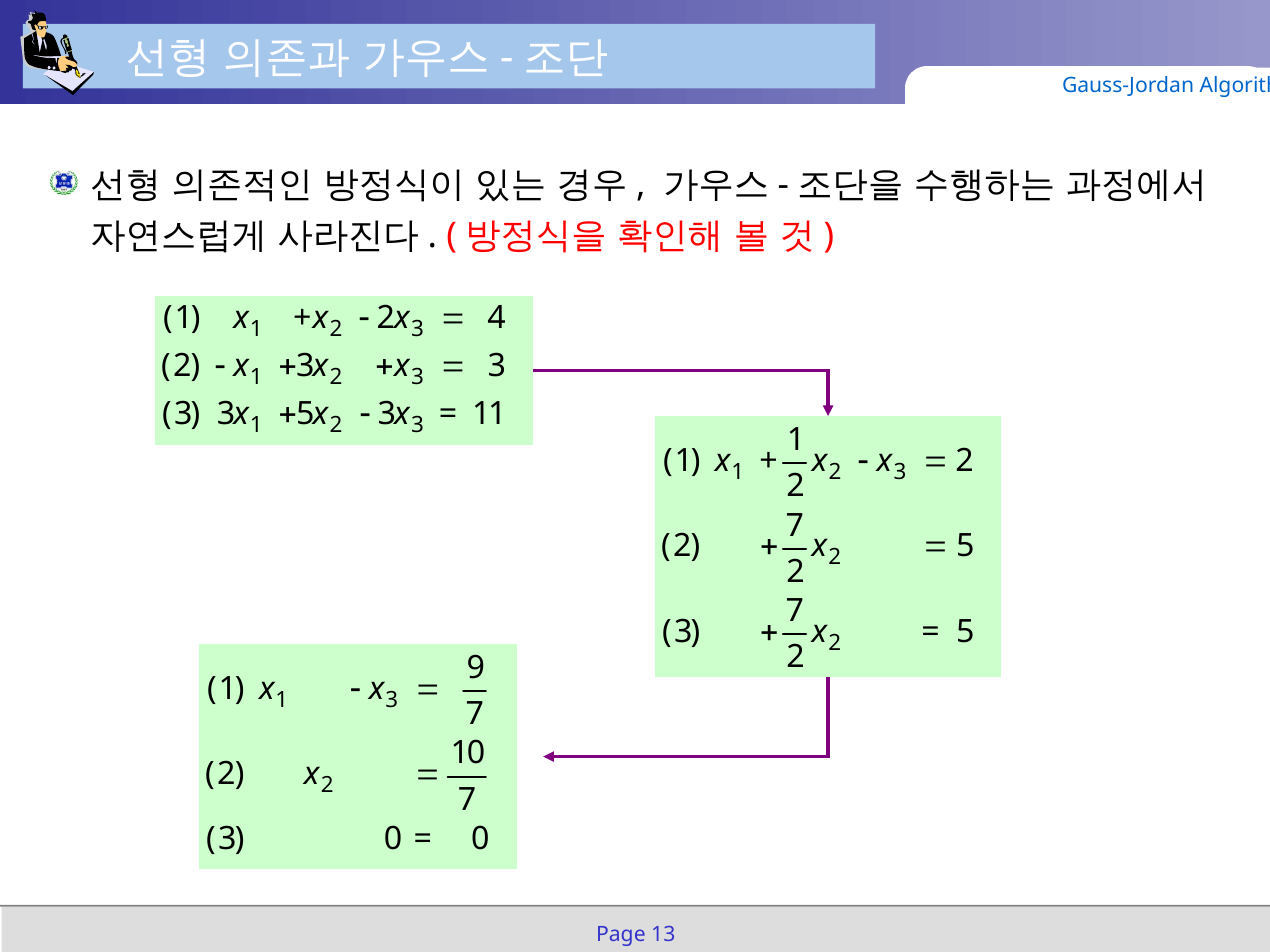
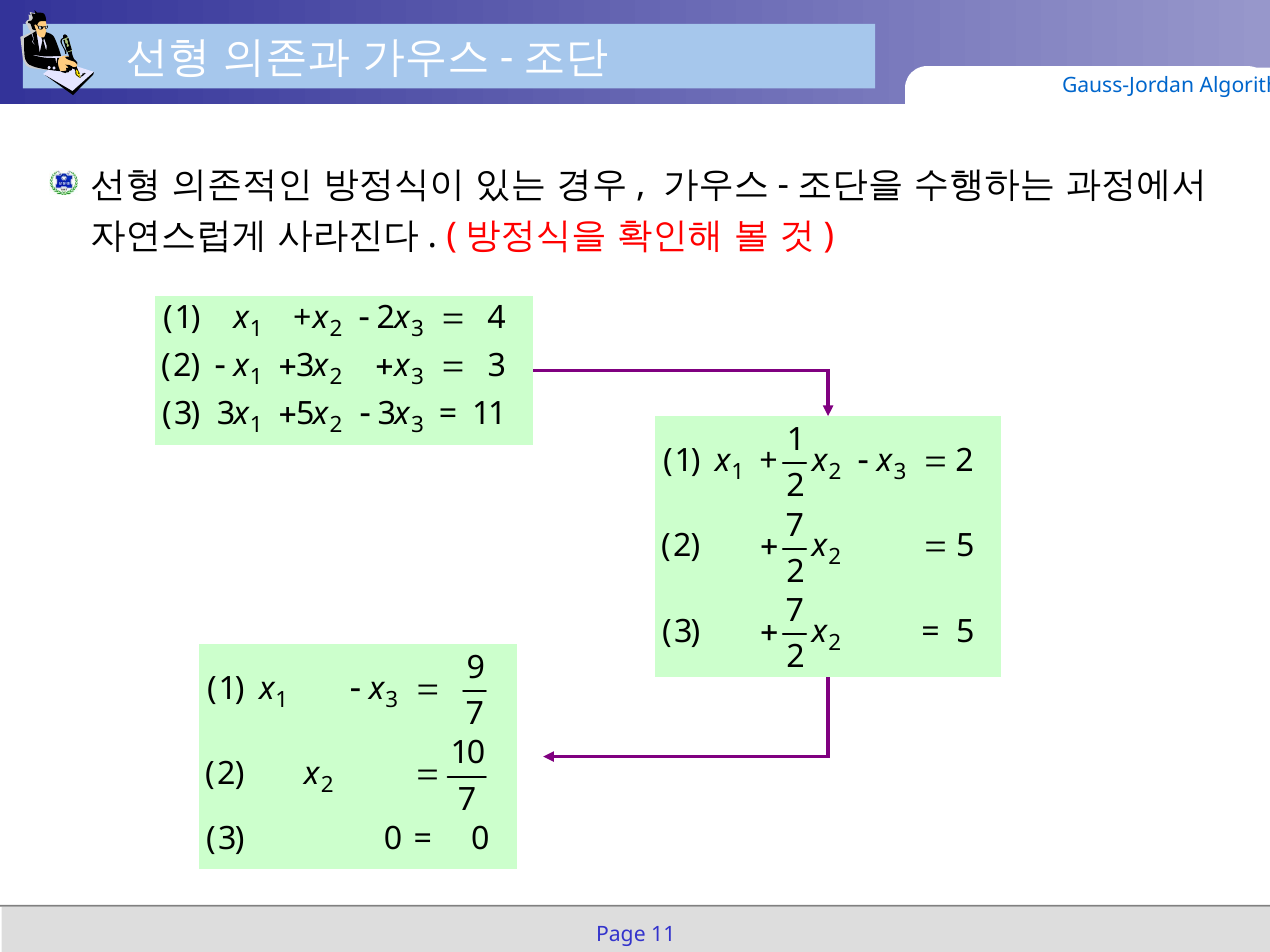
Page 13: 13 -> 11
